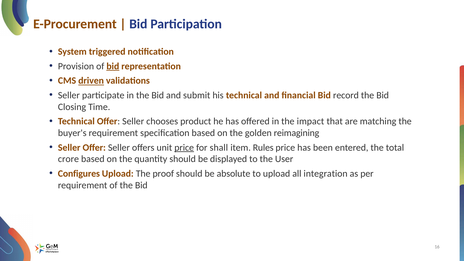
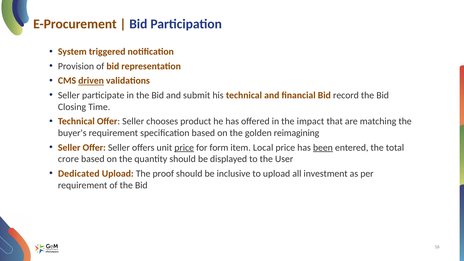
bid at (113, 66) underline: present -> none
shall: shall -> form
Rules: Rules -> Local
been underline: none -> present
Configures: Configures -> Dedicated
absolute: absolute -> inclusive
integration: integration -> investment
